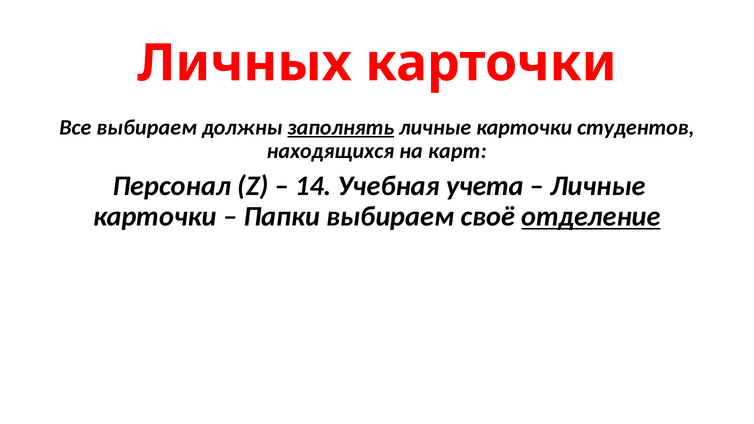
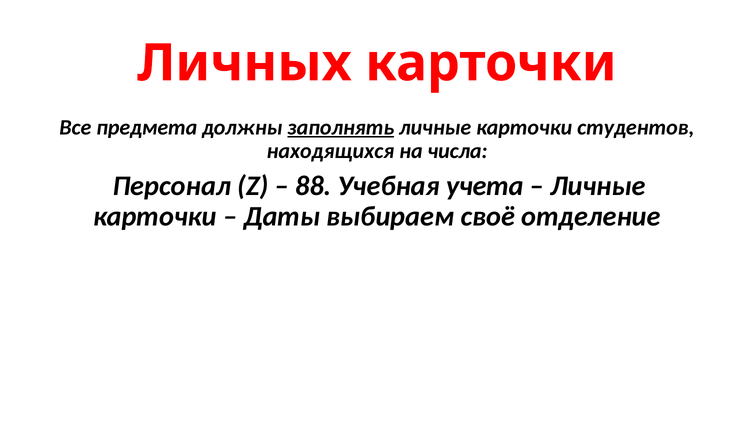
Все выбираем: выбираем -> предмета
карт: карт -> числа
14: 14 -> 88
Папки: Папки -> Даты
отделение underline: present -> none
